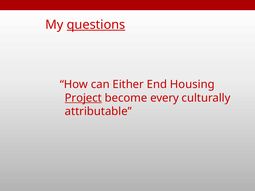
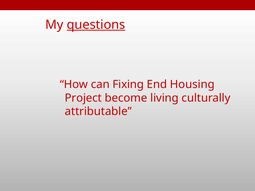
Either: Either -> Fixing
Project underline: present -> none
every: every -> living
